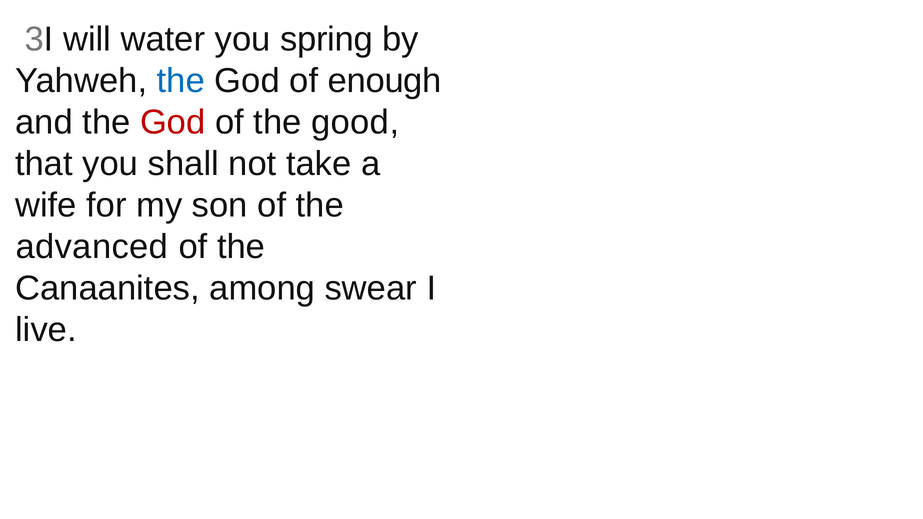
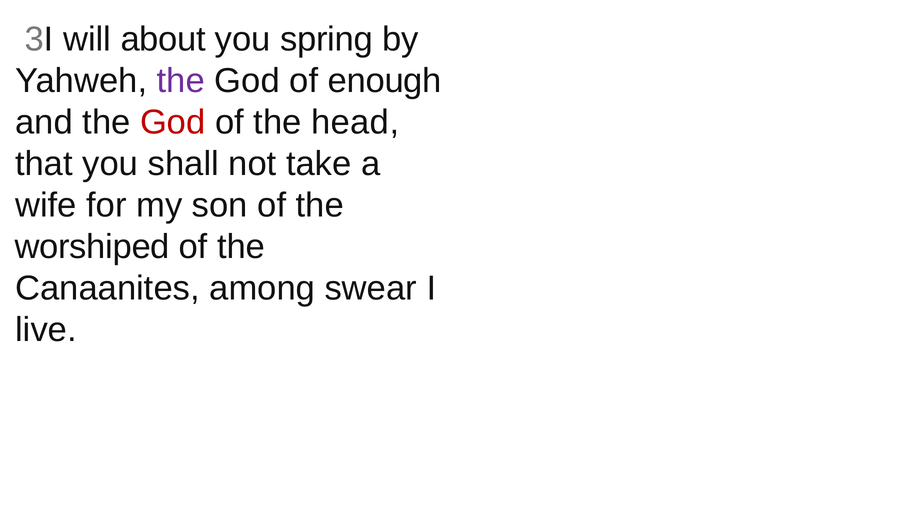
water: water -> about
the at (181, 81) colour: blue -> purple
good: good -> head
advanced: advanced -> worshiped
